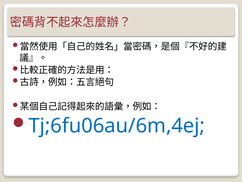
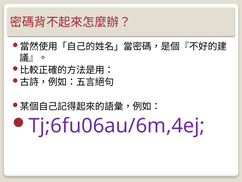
Tj;6fu06au/6m,4ej colour: blue -> purple
